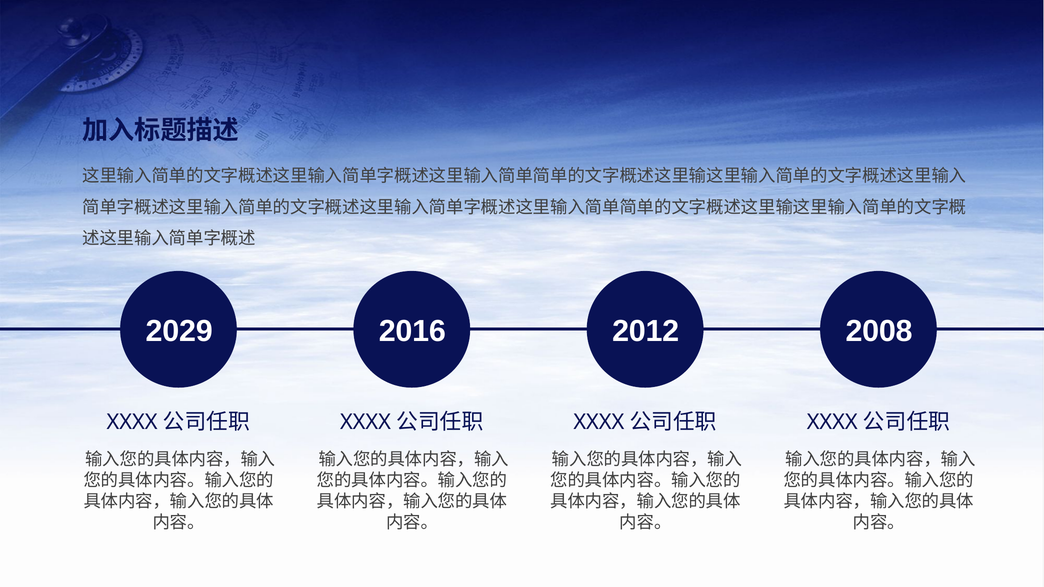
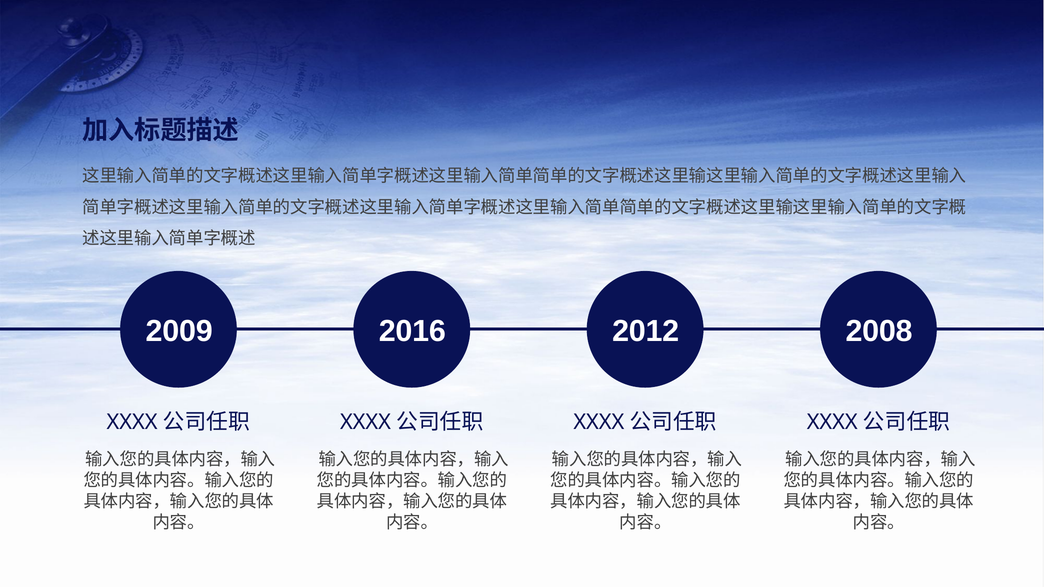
2029: 2029 -> 2009
